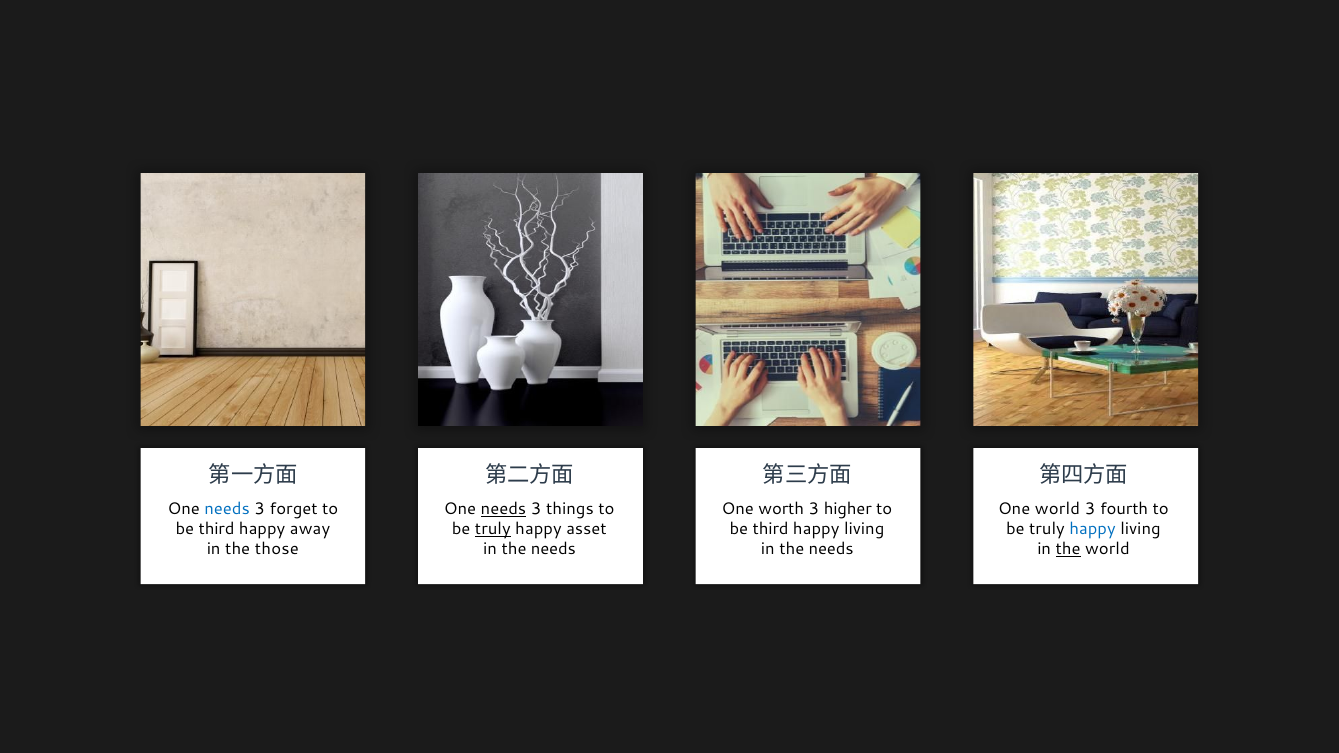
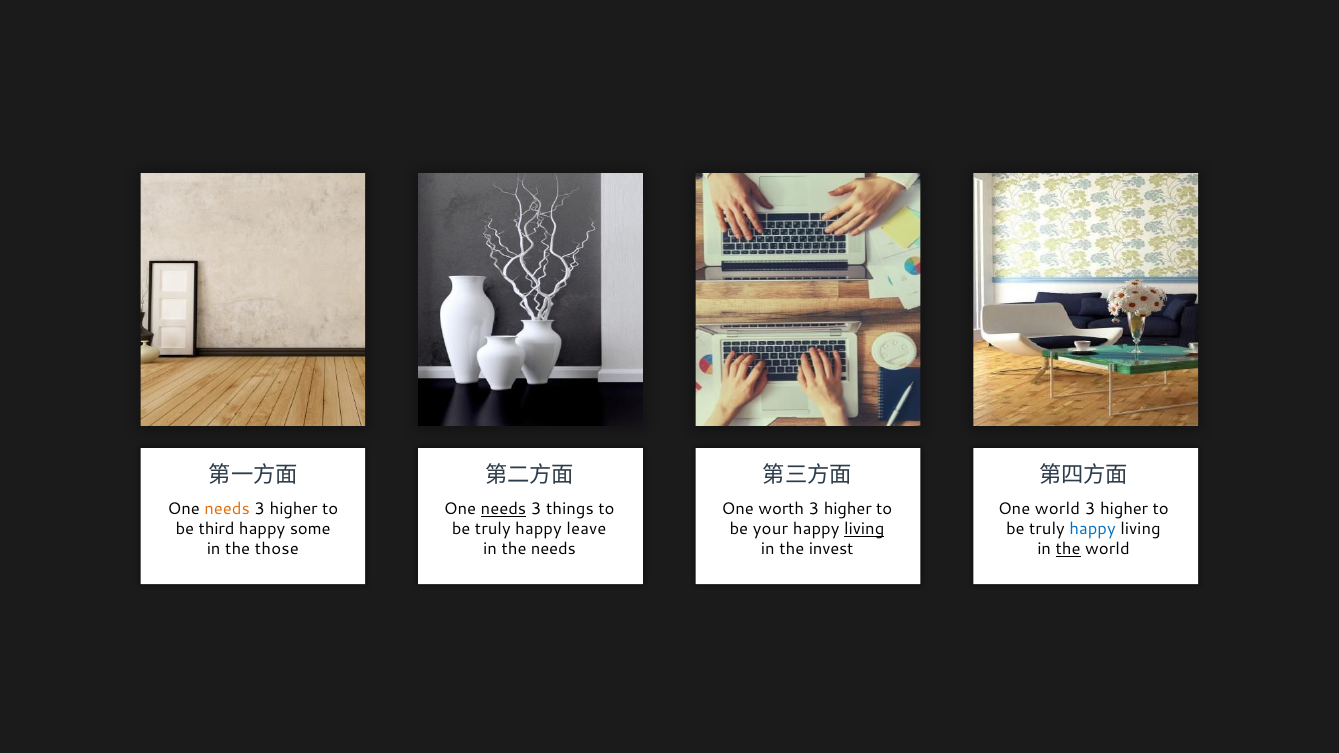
needs at (227, 509) colour: blue -> orange
forget at (294, 509): forget -> higher
fourth at (1124, 509): fourth -> higher
away: away -> some
truly at (493, 529) underline: present -> none
asset: asset -> leave
third at (771, 529): third -> your
living at (864, 529) underline: none -> present
needs at (831, 550): needs -> invest
